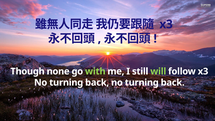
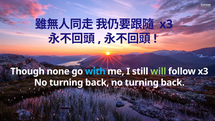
with colour: light green -> light blue
